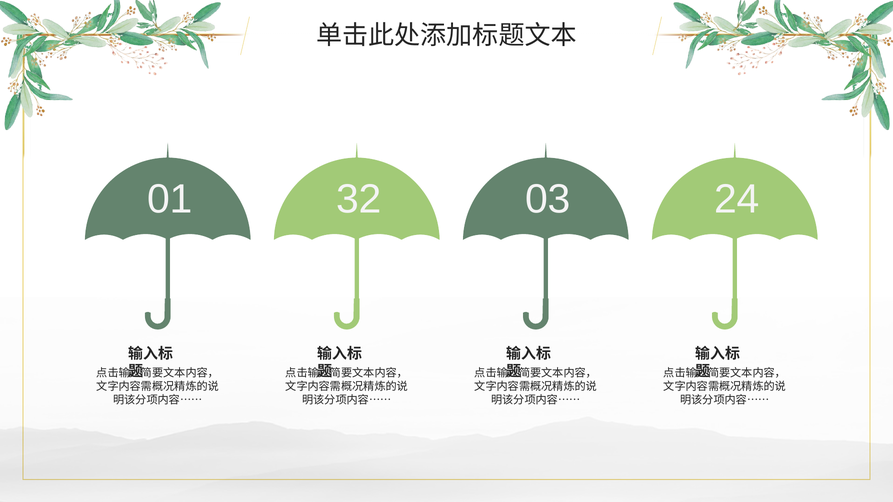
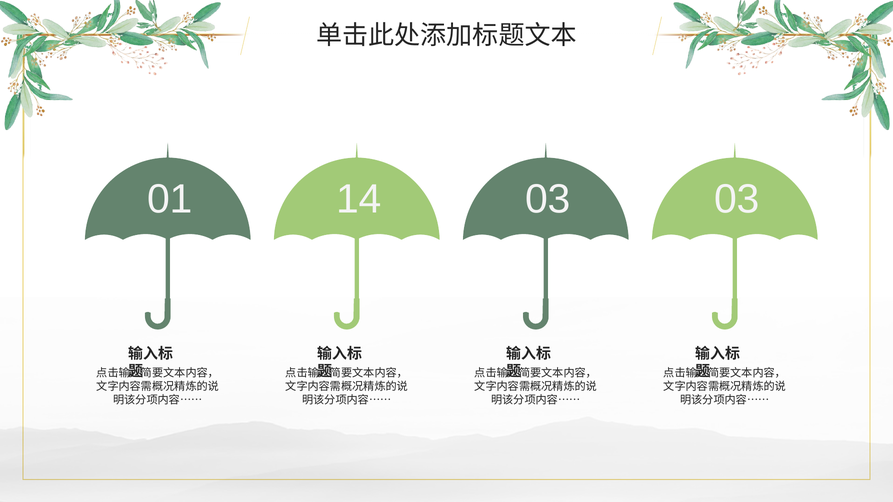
32: 32 -> 14
03 24: 24 -> 03
